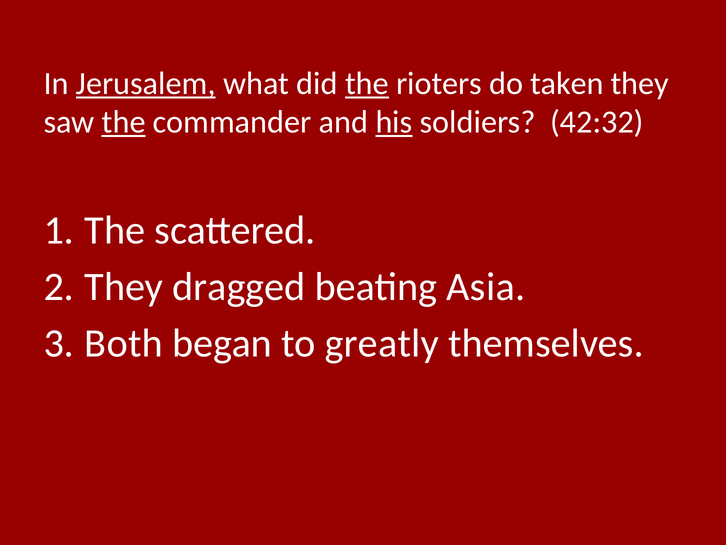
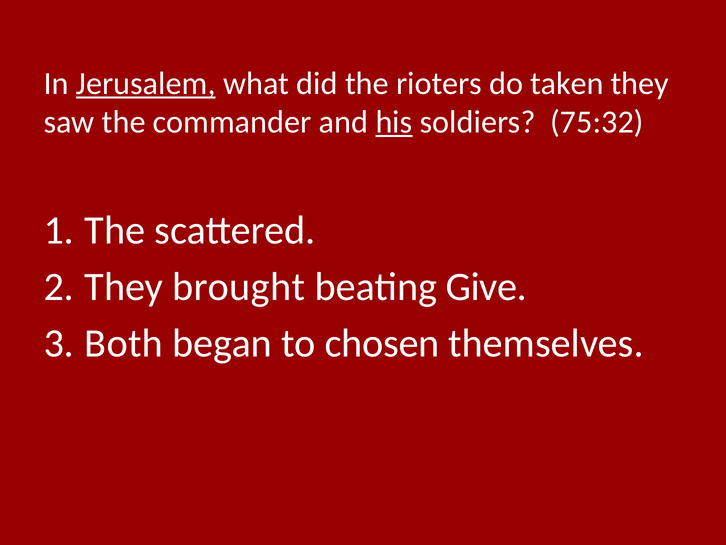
the at (367, 83) underline: present -> none
the at (124, 122) underline: present -> none
42:32: 42:32 -> 75:32
dragged: dragged -> brought
Asia: Asia -> Give
greatly: greatly -> chosen
